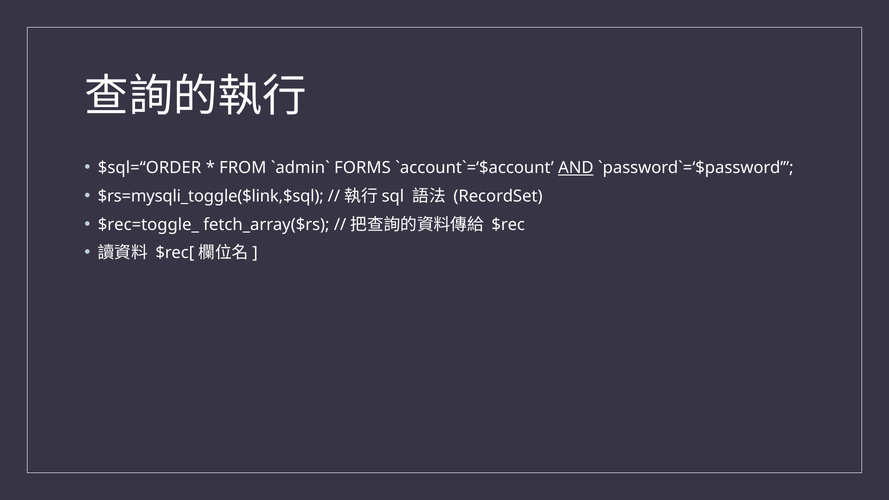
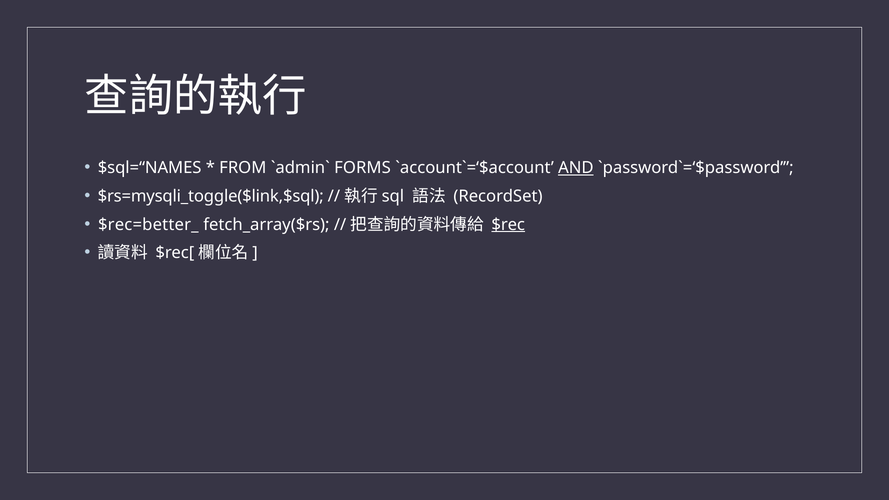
$sql=“ORDER: $sql=“ORDER -> $sql=“NAMES
$rec=toggle_: $rec=toggle_ -> $rec=better_
$rec underline: none -> present
